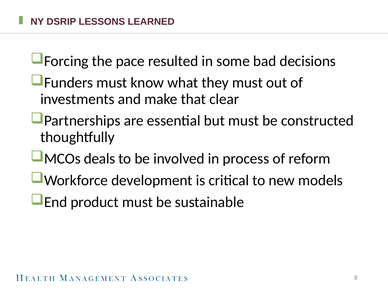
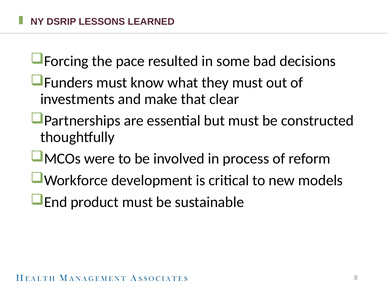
deals: deals -> were
